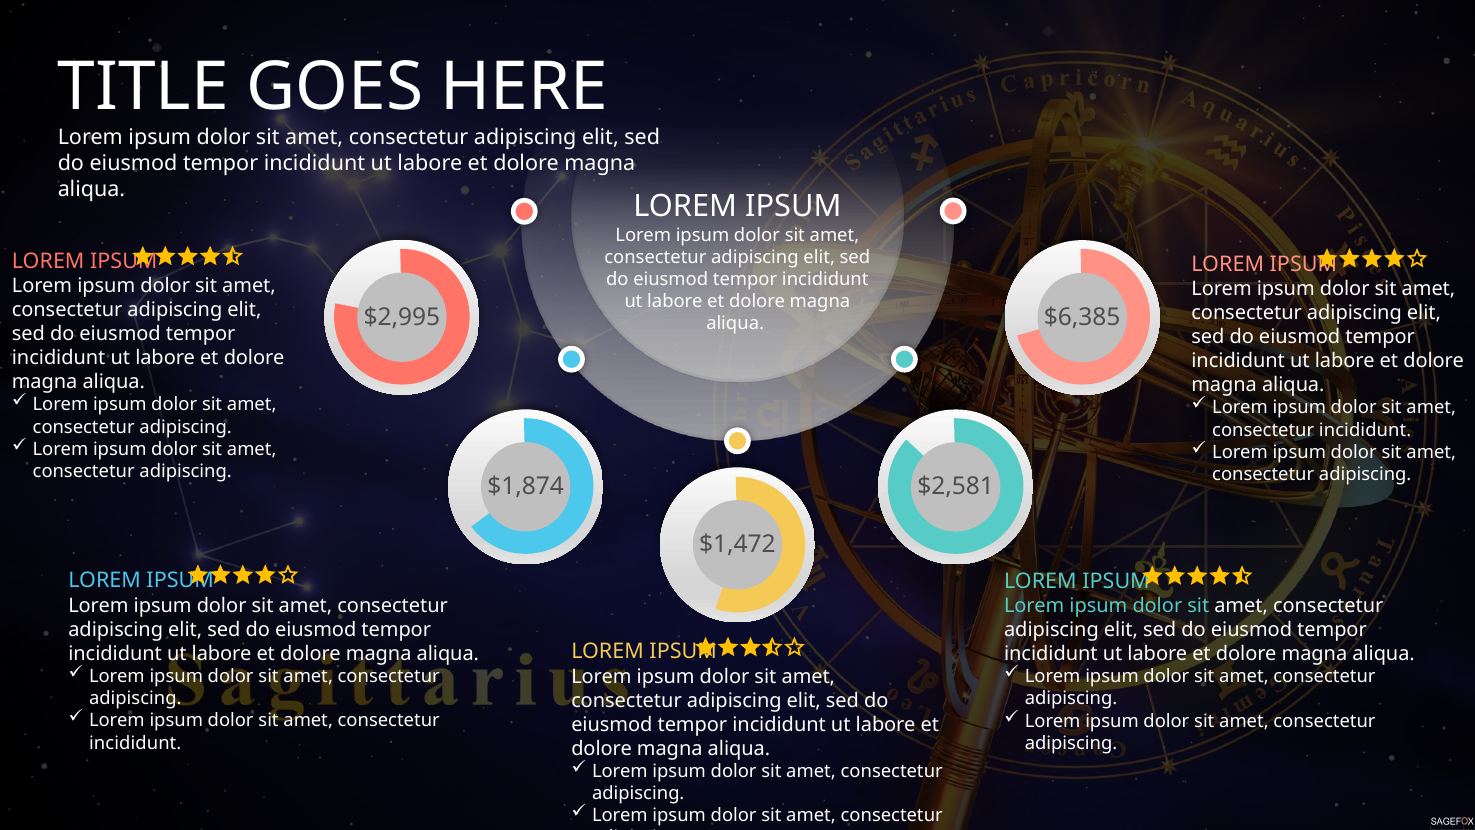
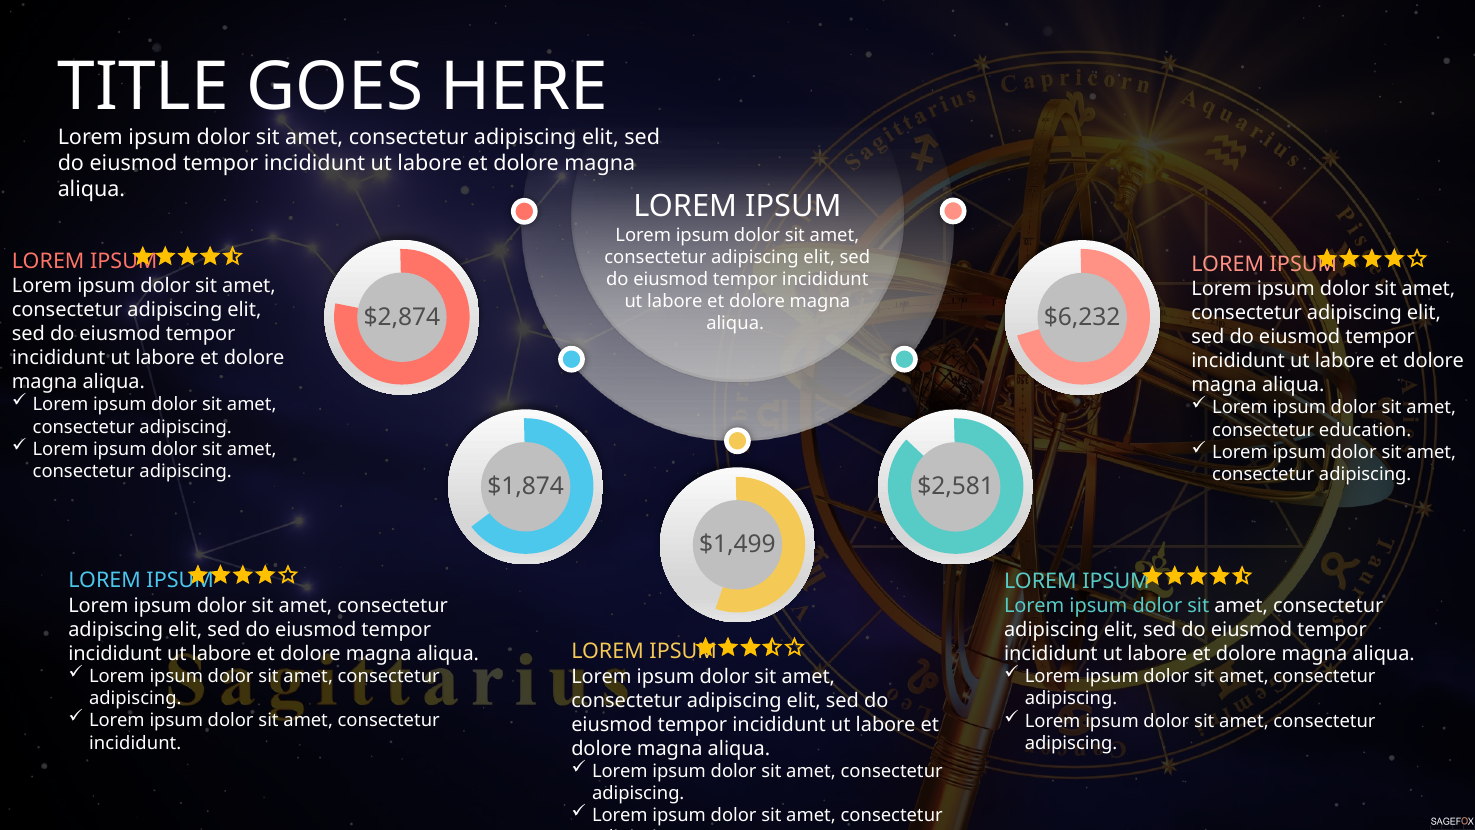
$2,995: $2,995 -> $2,874
$6,385: $6,385 -> $6,232
incididunt at (1365, 430): incididunt -> education
$1,472: $1,472 -> $1,499
